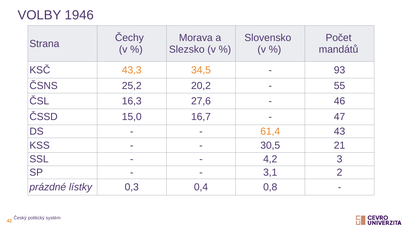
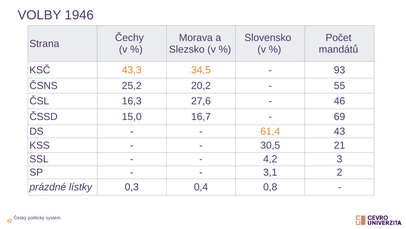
47: 47 -> 69
